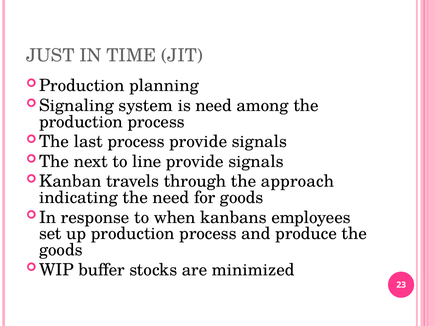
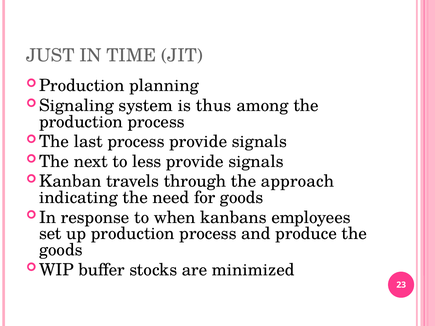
is need: need -> thus
line: line -> less
